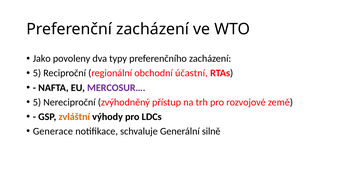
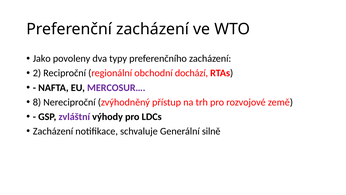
5 at (37, 73): 5 -> 2
účastní: účastní -> dochází
5 at (37, 102): 5 -> 8
zvláštní colour: orange -> purple
Generace at (53, 131): Generace -> Zacházení
